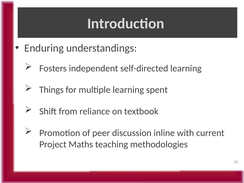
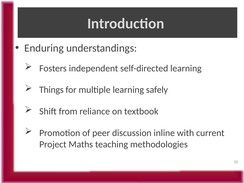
spent: spent -> safely
